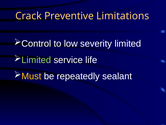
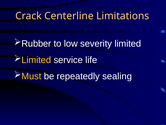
Preventive: Preventive -> Centerline
Control: Control -> Rubber
Limited at (36, 60) colour: light green -> yellow
sealant: sealant -> sealing
